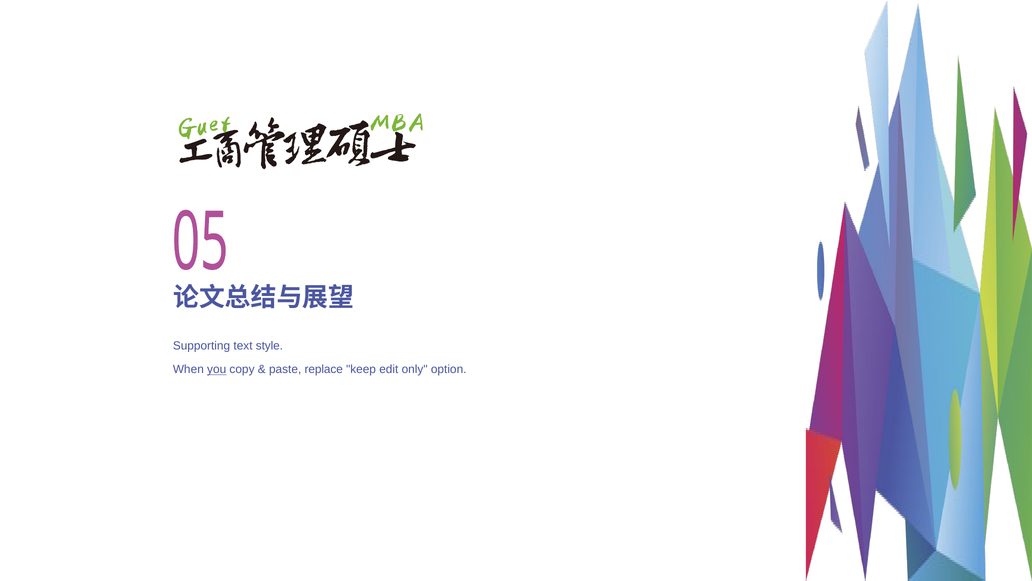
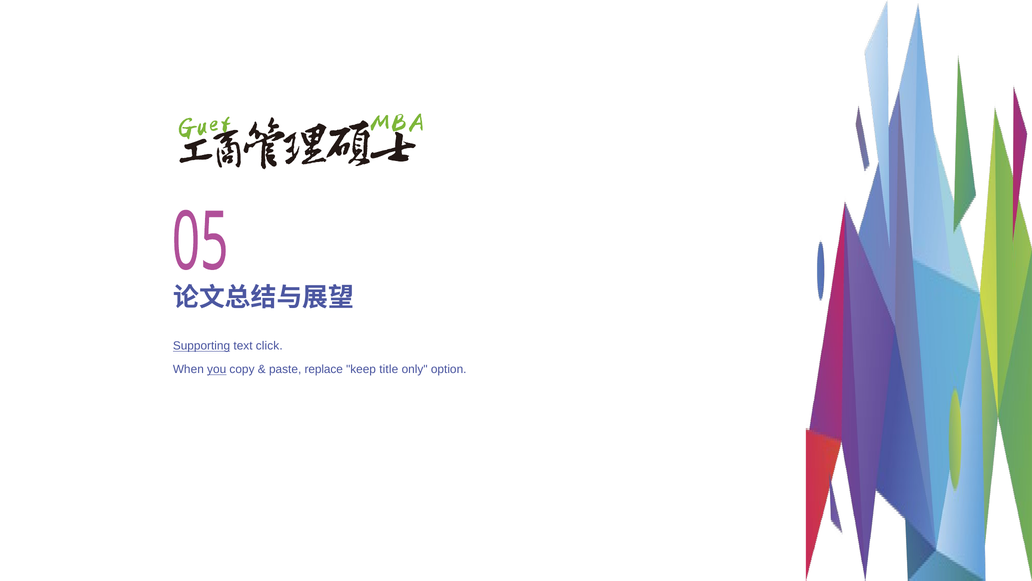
Supporting underline: none -> present
style: style -> click
edit: edit -> title
